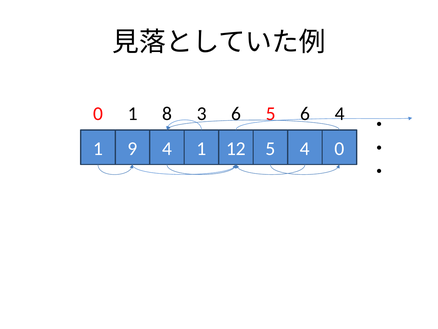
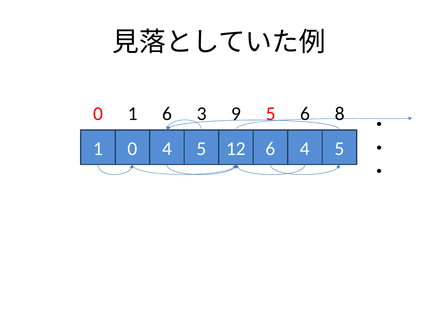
1 8: 8 -> 6
3 6: 6 -> 9
6 4: 4 -> 8
1 9: 9 -> 0
1 at (201, 148): 1 -> 5
12 5: 5 -> 6
0 at (339, 148): 0 -> 5
